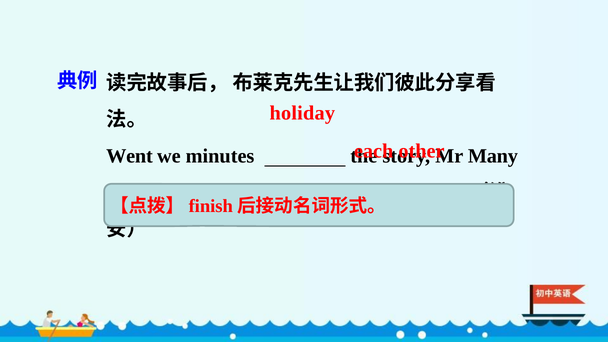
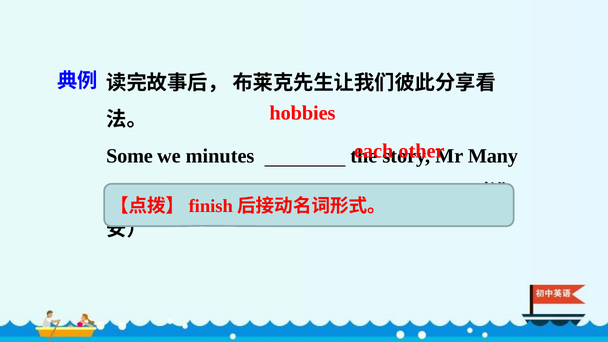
holiday: holiday -> hobbies
Went: Went -> Some
